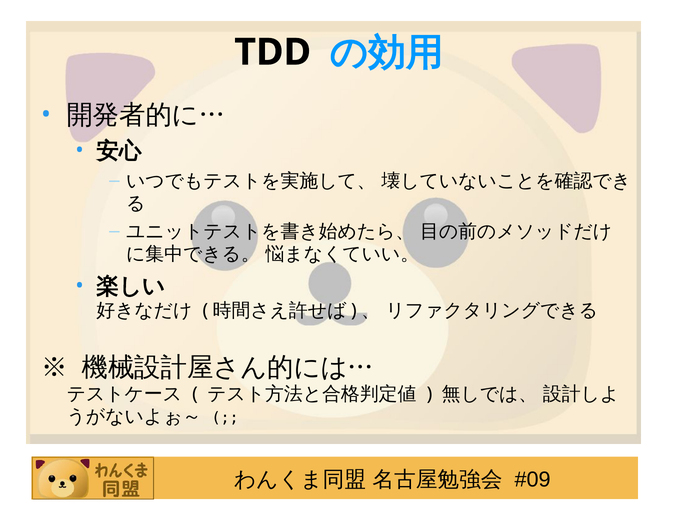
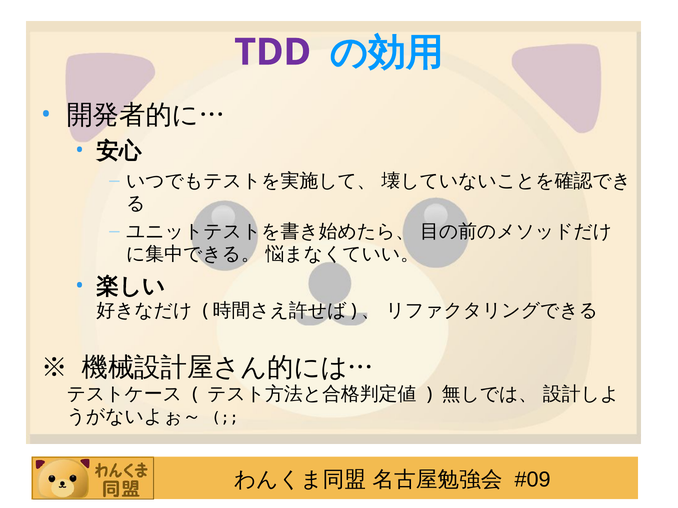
TDD colour: black -> purple
